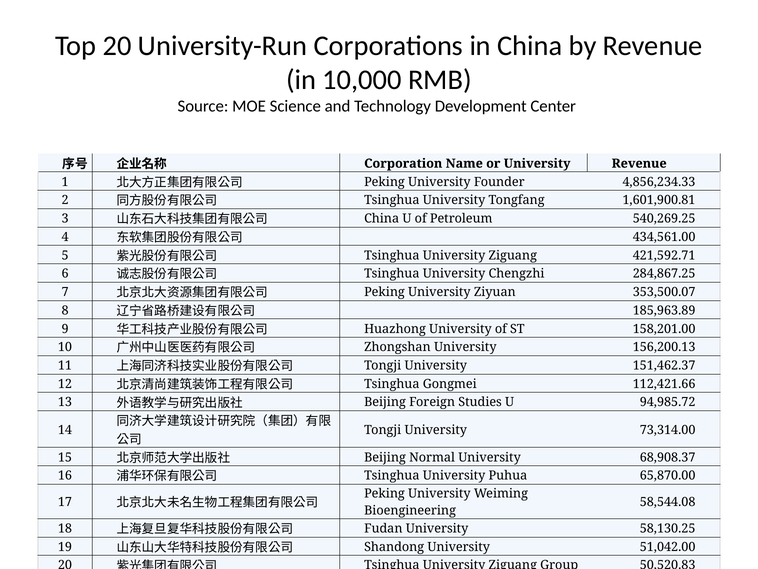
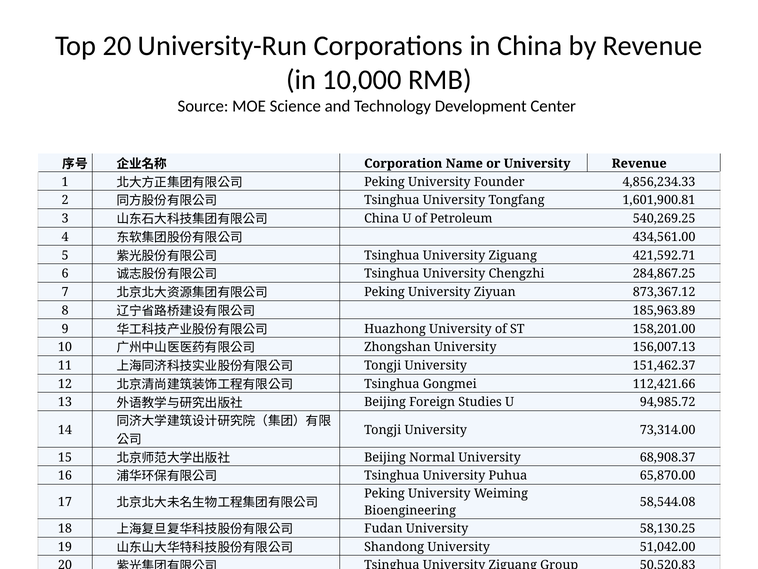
353,500.07: 353,500.07 -> 873,367.12
156,200.13: 156,200.13 -> 156,007.13
